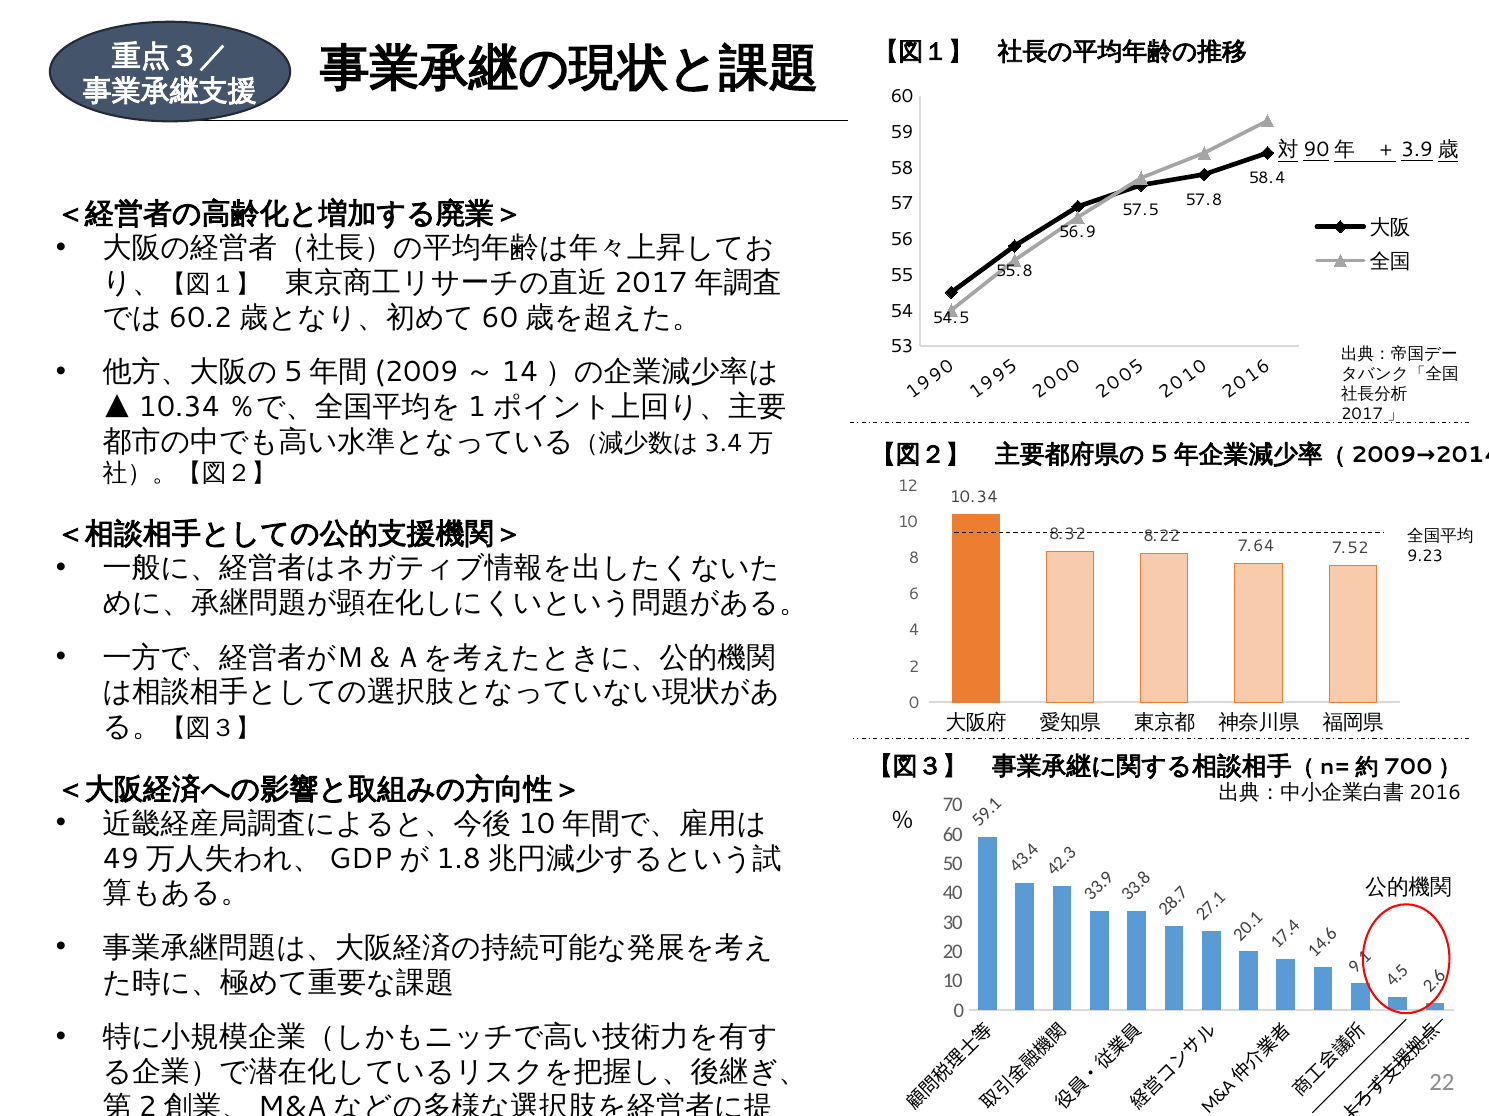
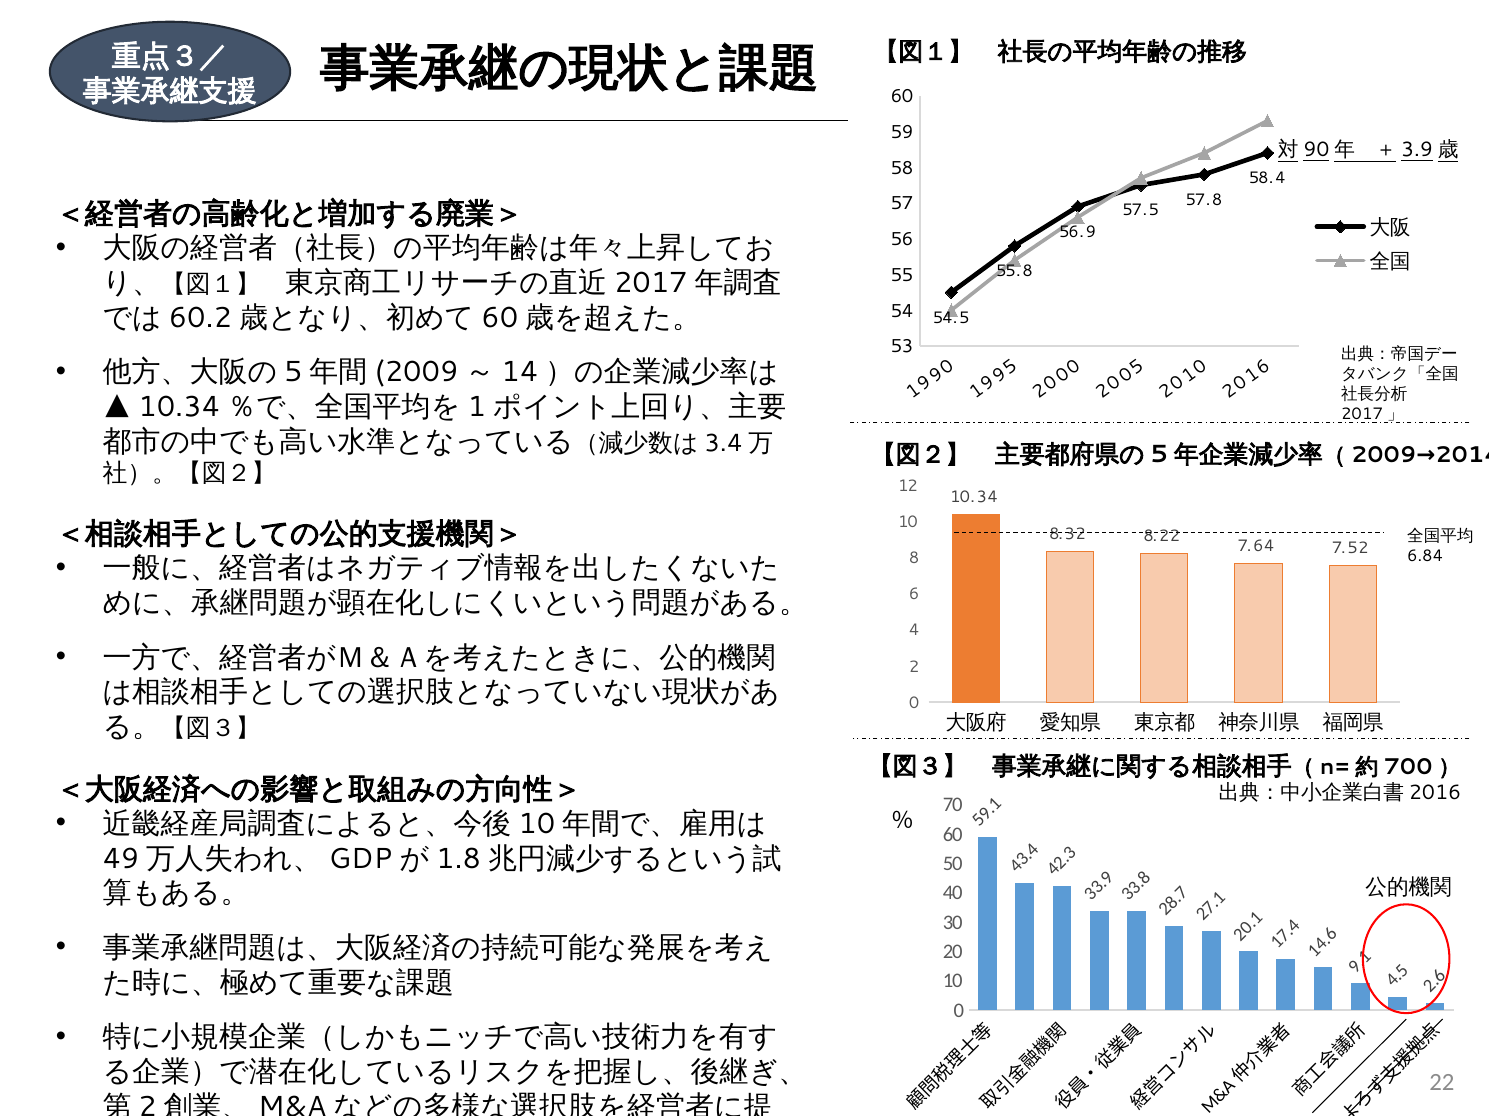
9.23: 9.23 -> 6.84
